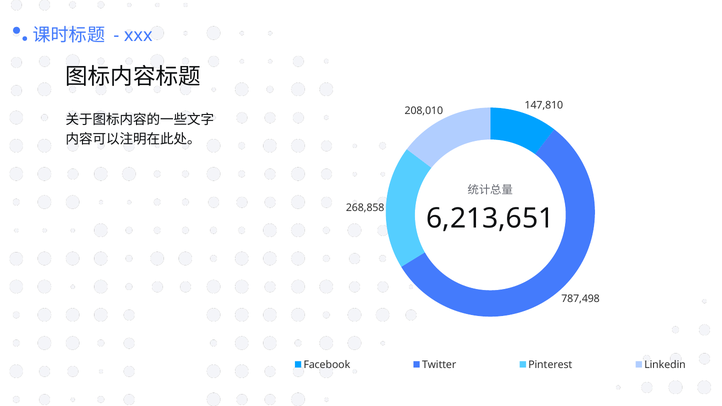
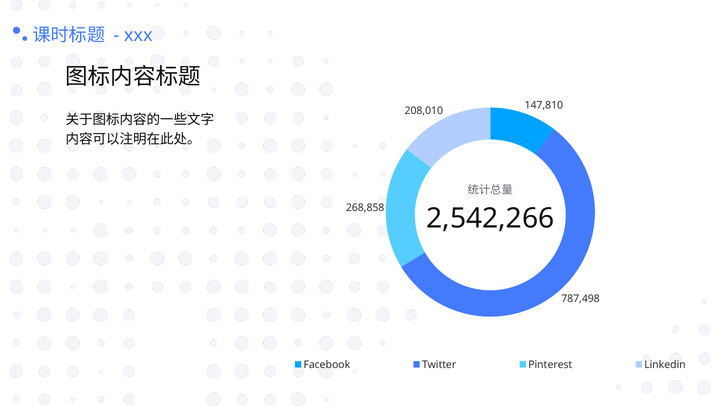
6,213,651: 6,213,651 -> 2,542,266
